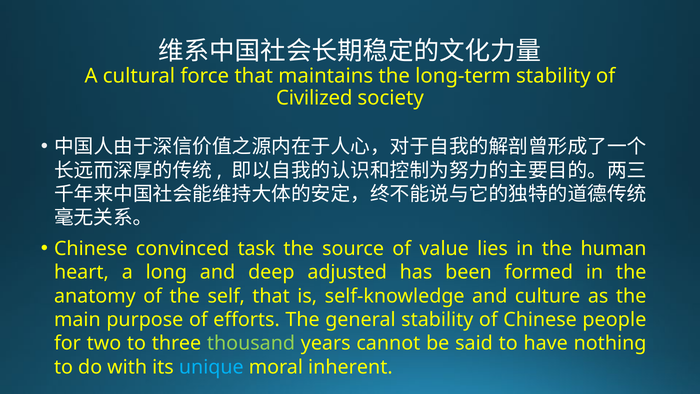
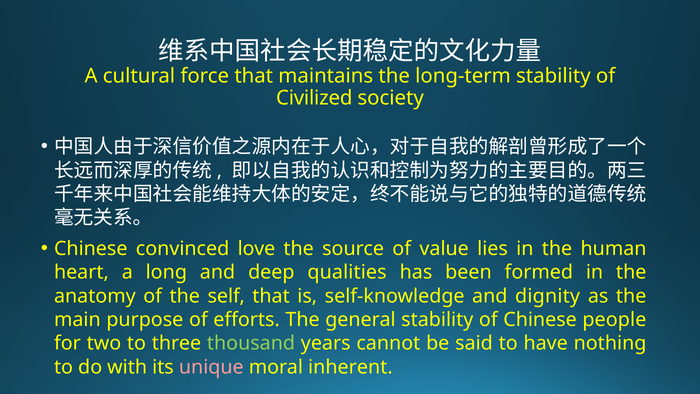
task: task -> love
adjusted: adjusted -> qualities
culture: culture -> dignity
unique colour: light blue -> pink
